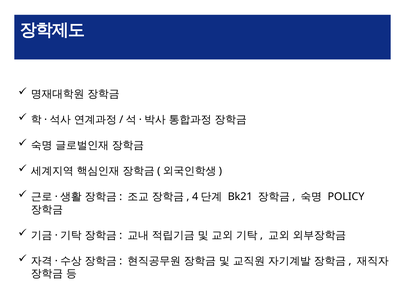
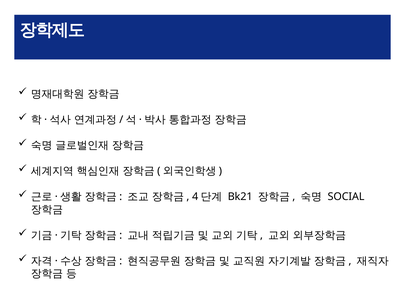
POLICY: POLICY -> SOCIAL
